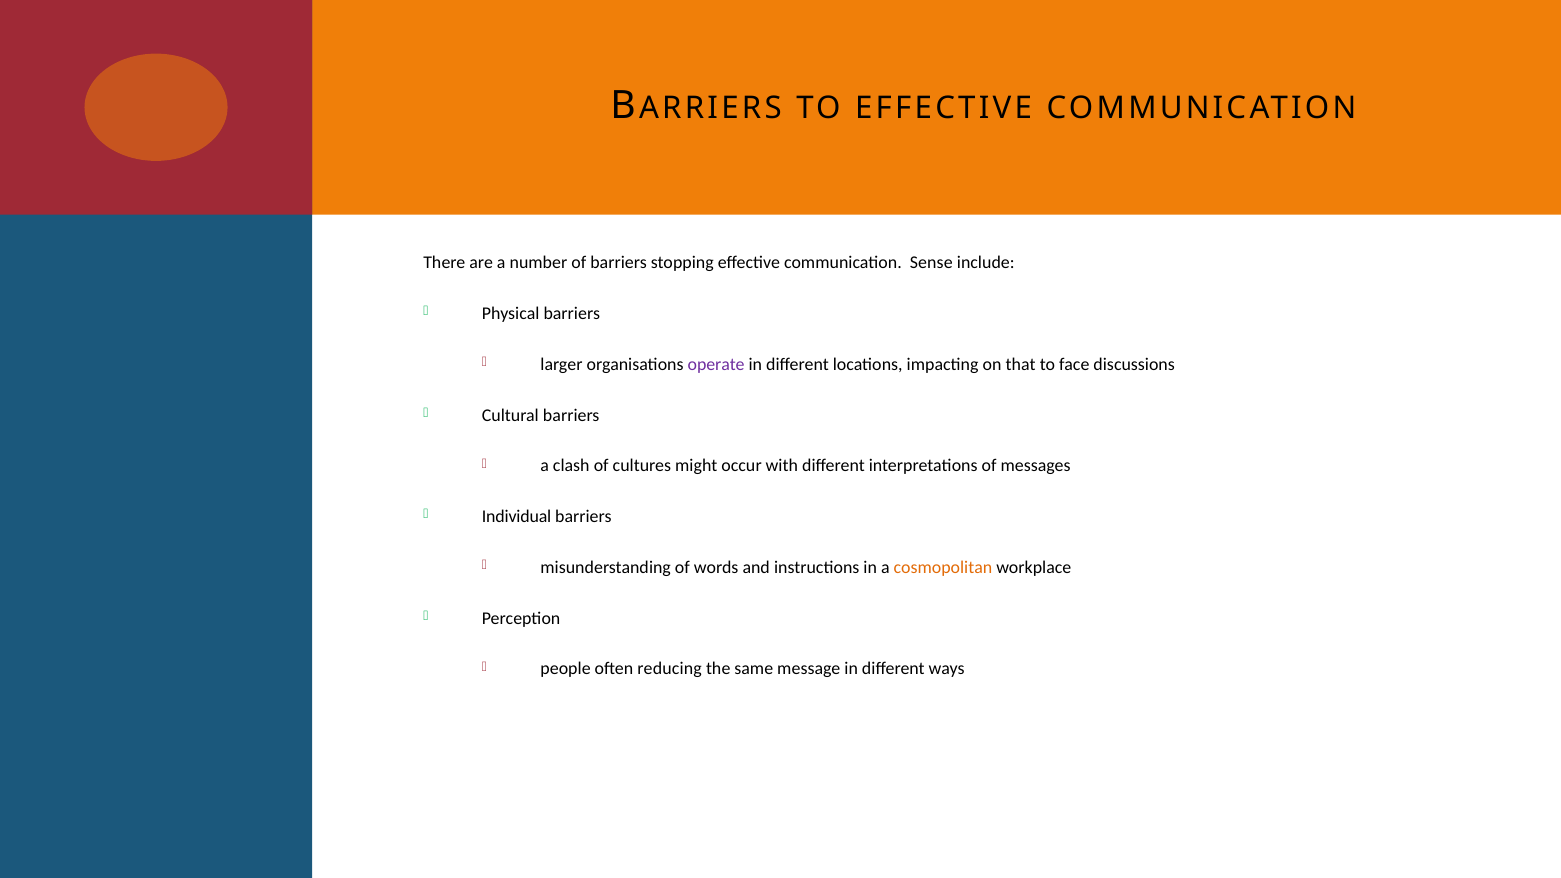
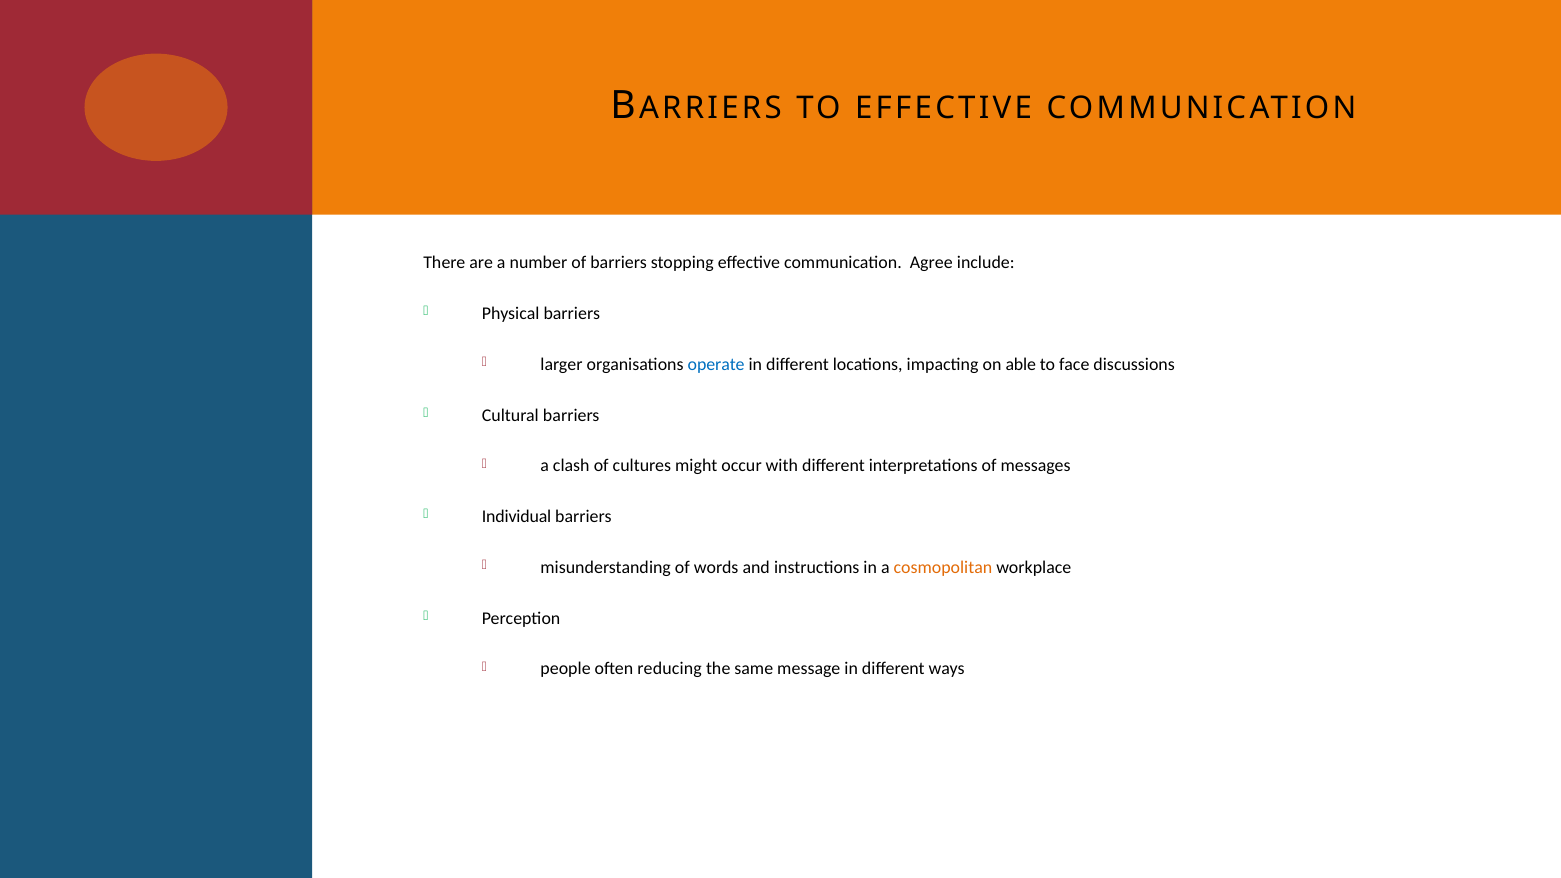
Sense: Sense -> Agree
operate colour: purple -> blue
that: that -> able
